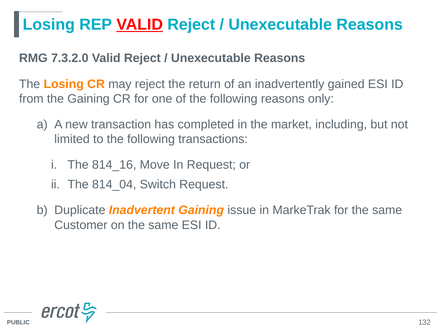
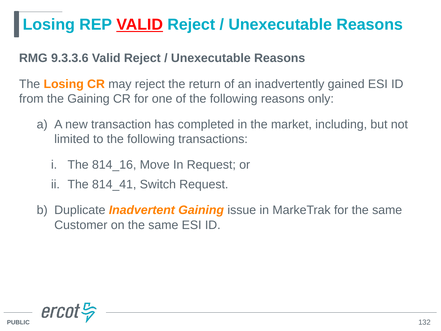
7.3.2.0: 7.3.2.0 -> 9.3.3.6
814_04: 814_04 -> 814_41
